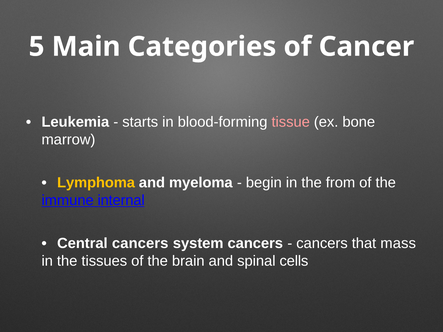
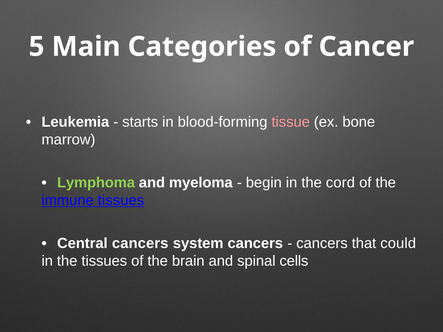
Lymphoma colour: yellow -> light green
from: from -> cord
immune internal: internal -> tissues
mass: mass -> could
